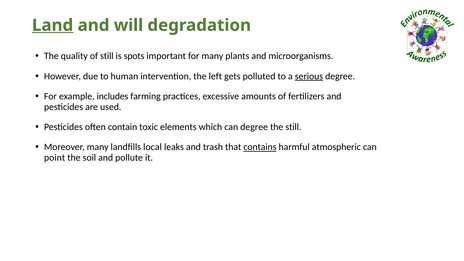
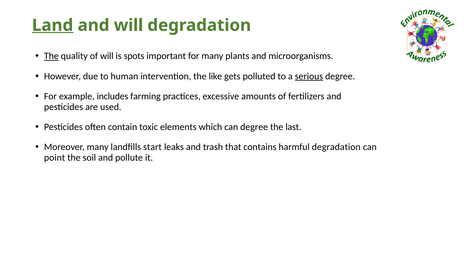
The at (51, 56) underline: none -> present
of still: still -> will
left: left -> like
the still: still -> last
local: local -> start
contains underline: present -> none
harmful atmospheric: atmospheric -> degradation
